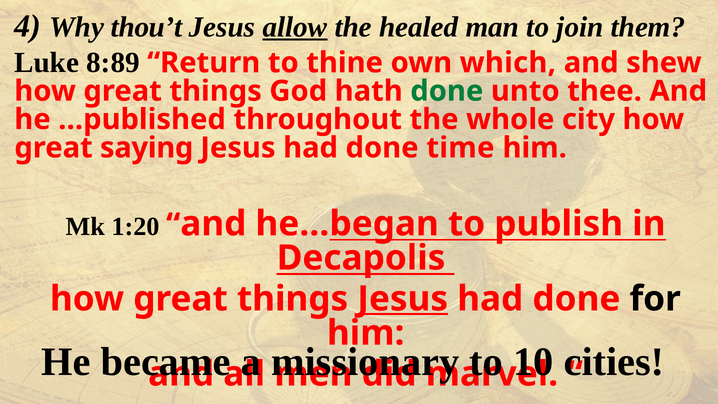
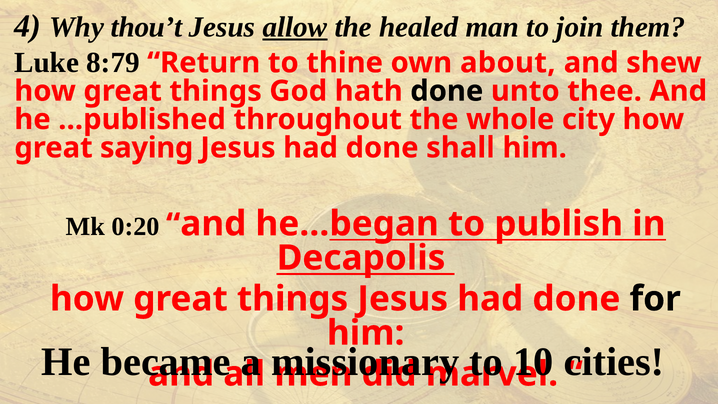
8:89: 8:89 -> 8:79
which: which -> about
done at (447, 91) colour: green -> black
time: time -> shall
1:20: 1:20 -> 0:20
Jesus at (403, 299) underline: present -> none
